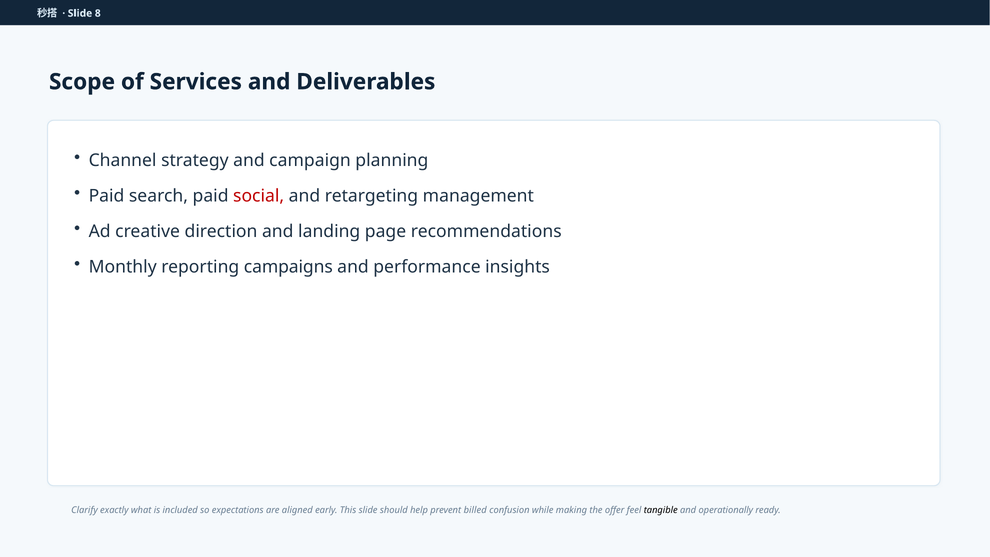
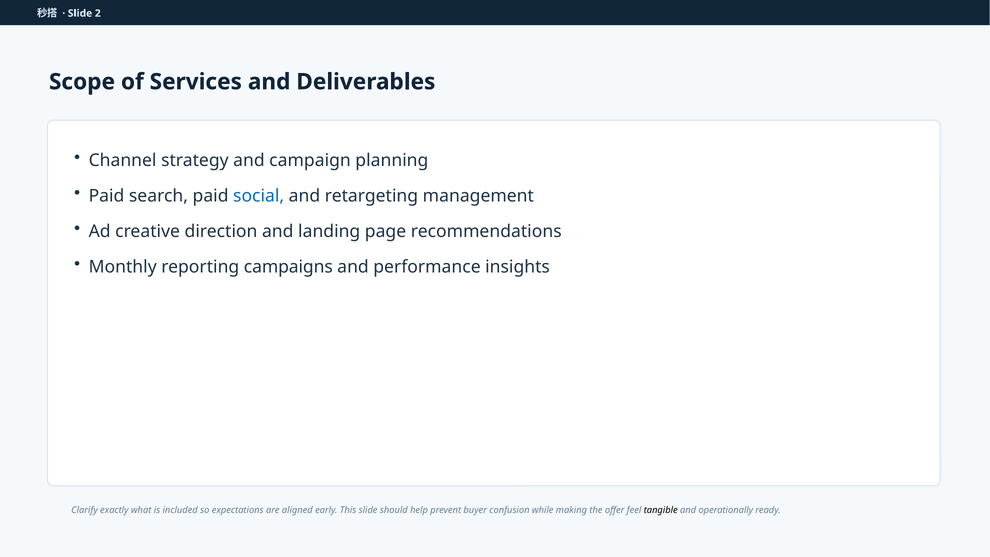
8: 8 -> 2
social colour: red -> blue
billed: billed -> buyer
